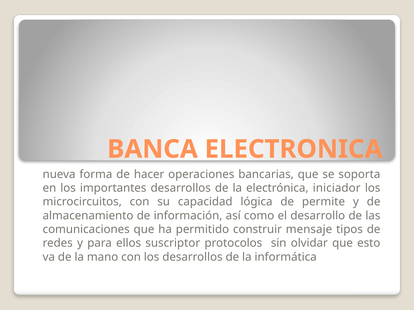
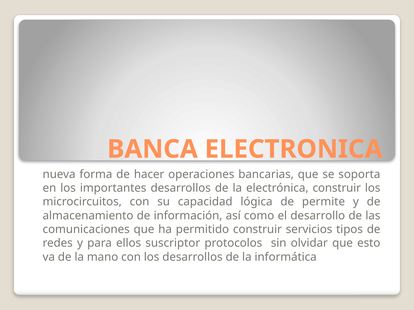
electrónica iniciador: iniciador -> construir
mensaje: mensaje -> servicios
